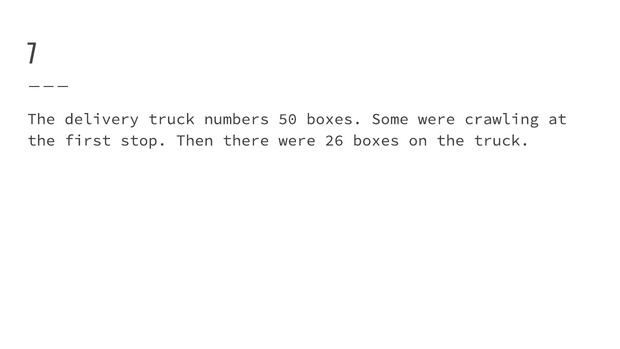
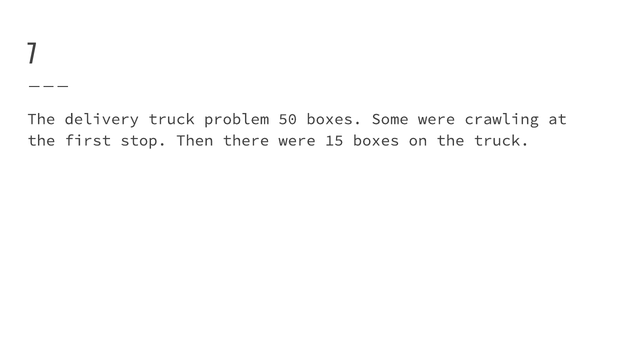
numbers: numbers -> problem
26: 26 -> 15
